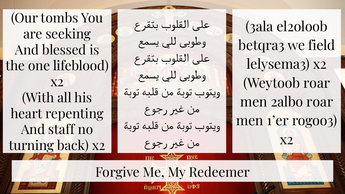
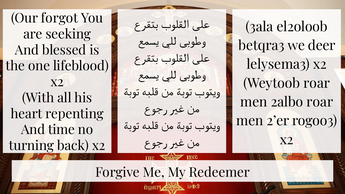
tombs: tombs -> forgot
field: field -> deer
1’er: 1’er -> 2’er
staff: staff -> time
